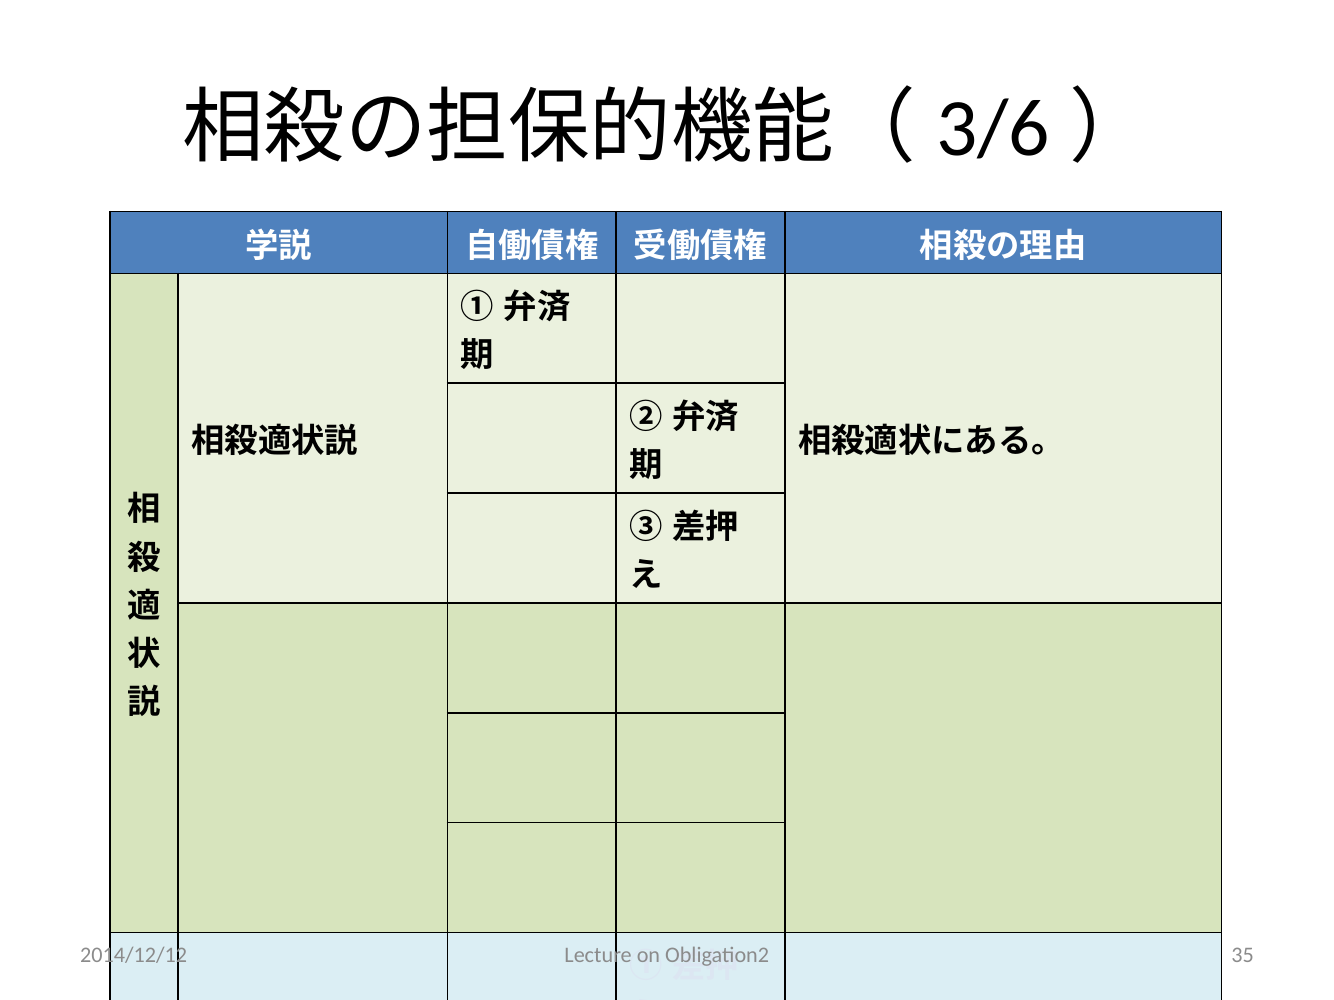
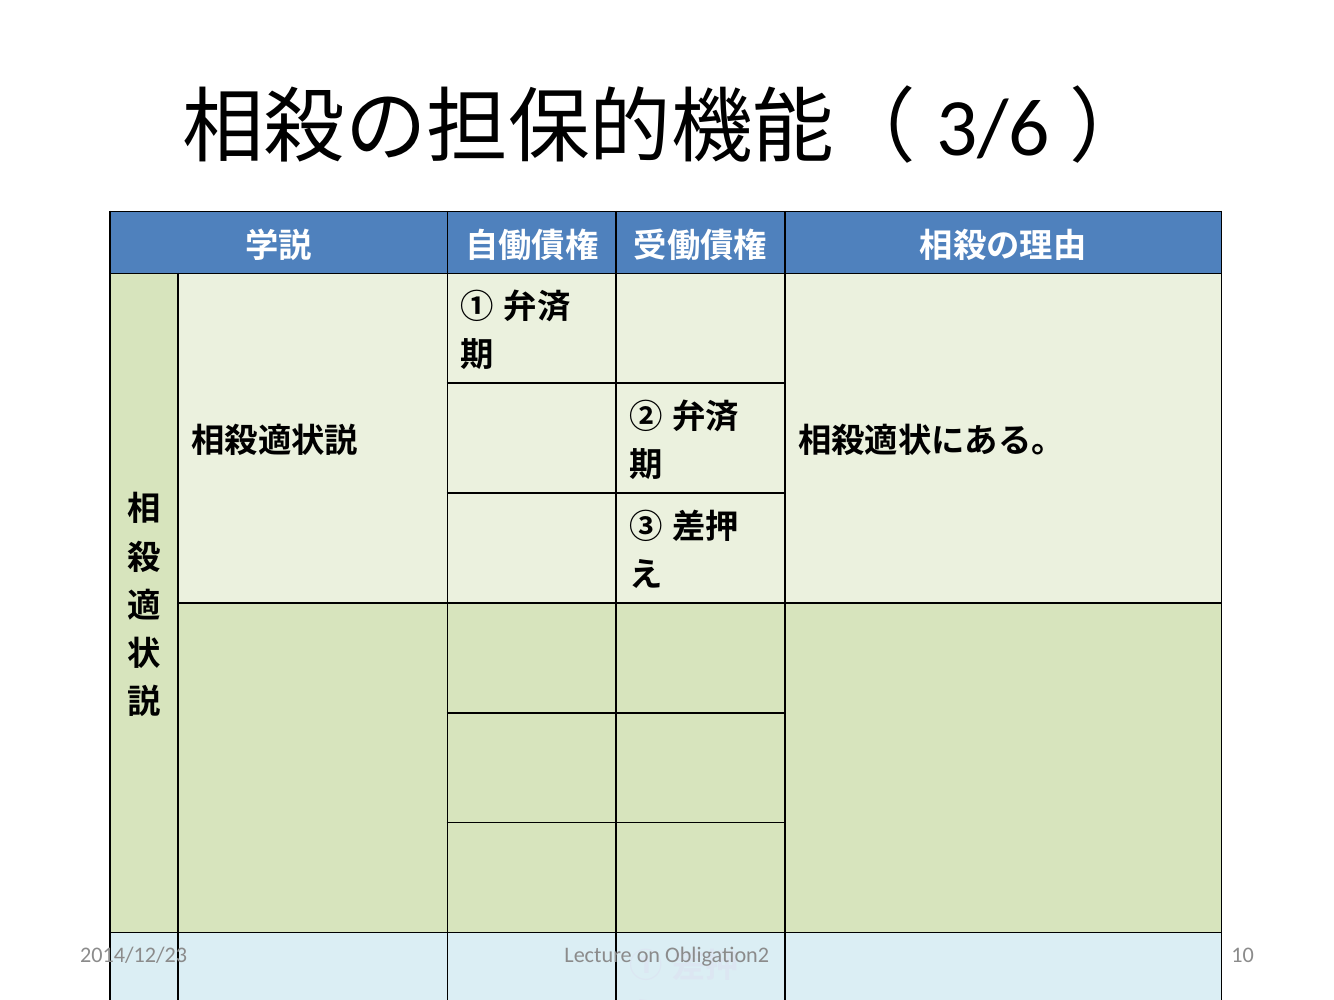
2014/12/12: 2014/12/12 -> 2014/12/23
35: 35 -> 10
